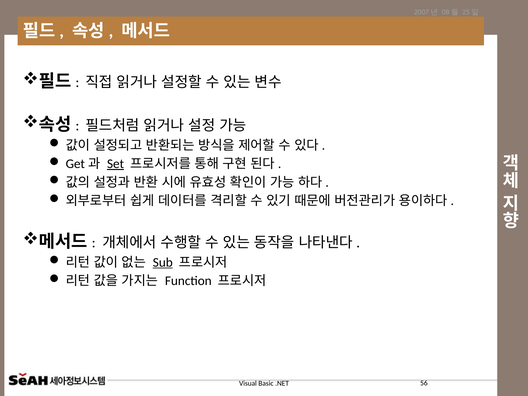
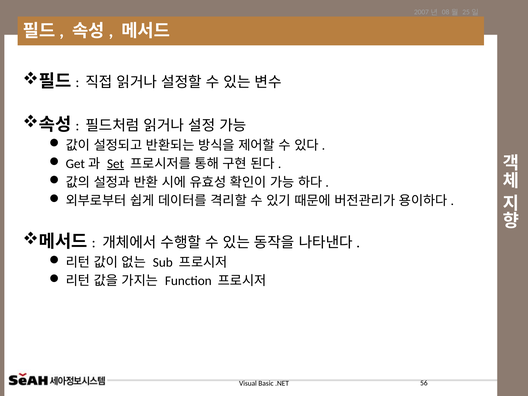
Sub underline: present -> none
